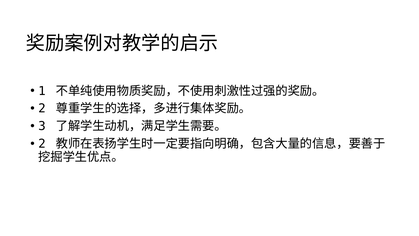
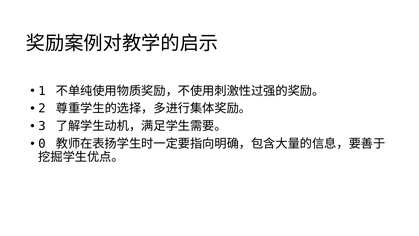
2 at (42, 144): 2 -> 0
